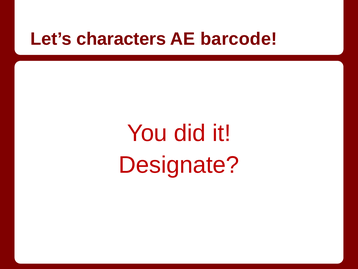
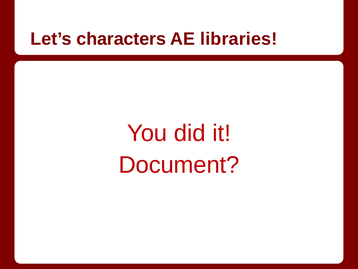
barcode: barcode -> libraries
Designate: Designate -> Document
